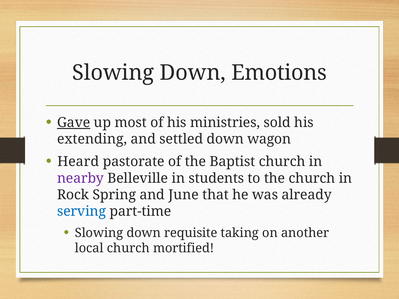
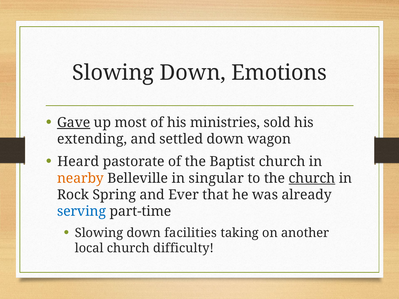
nearby colour: purple -> orange
students: students -> singular
church at (312, 178) underline: none -> present
June: June -> Ever
requisite: requisite -> facilities
mortified: mortified -> difficulty
